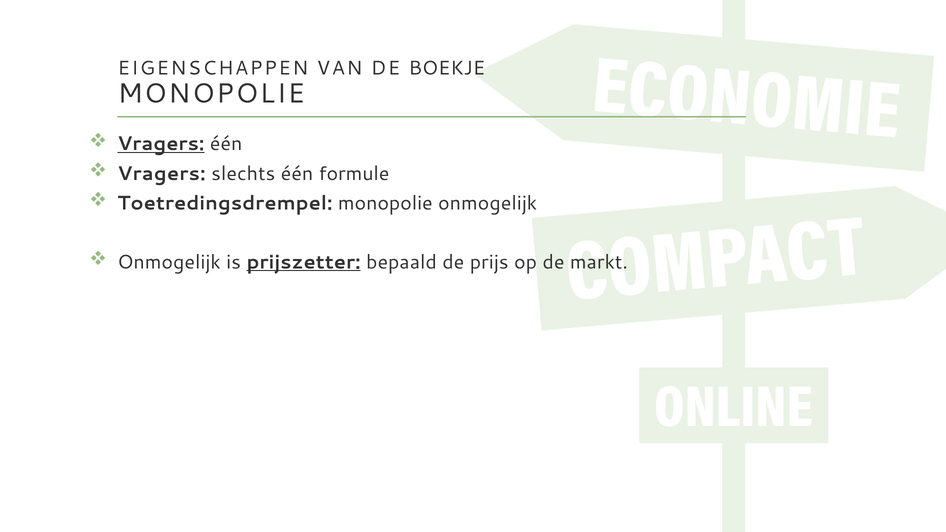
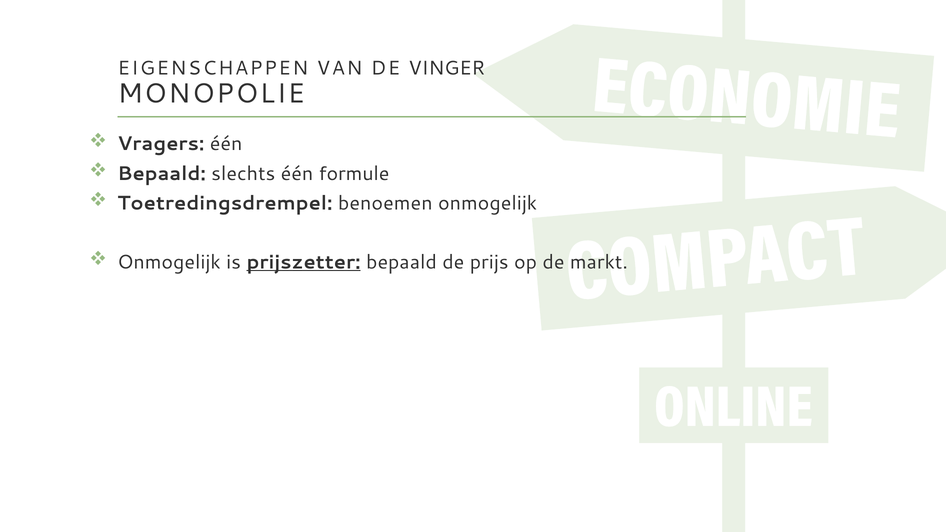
BOEKJE: BOEKJE -> VINGER
Vragers at (161, 144) underline: present -> none
Vragers at (161, 174): Vragers -> Bepaald
Toetredingsdrempel monopolie: monopolie -> benoemen
